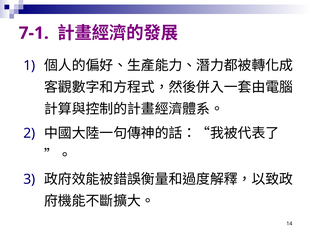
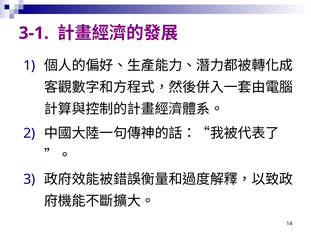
7-1: 7-1 -> 3-1
